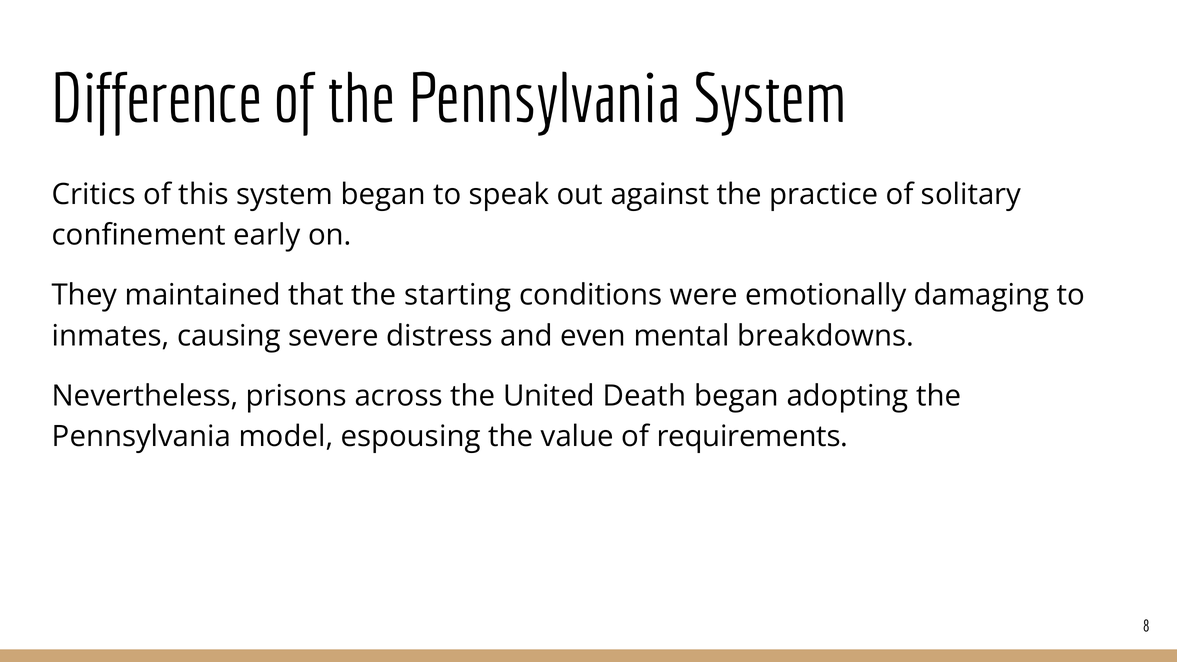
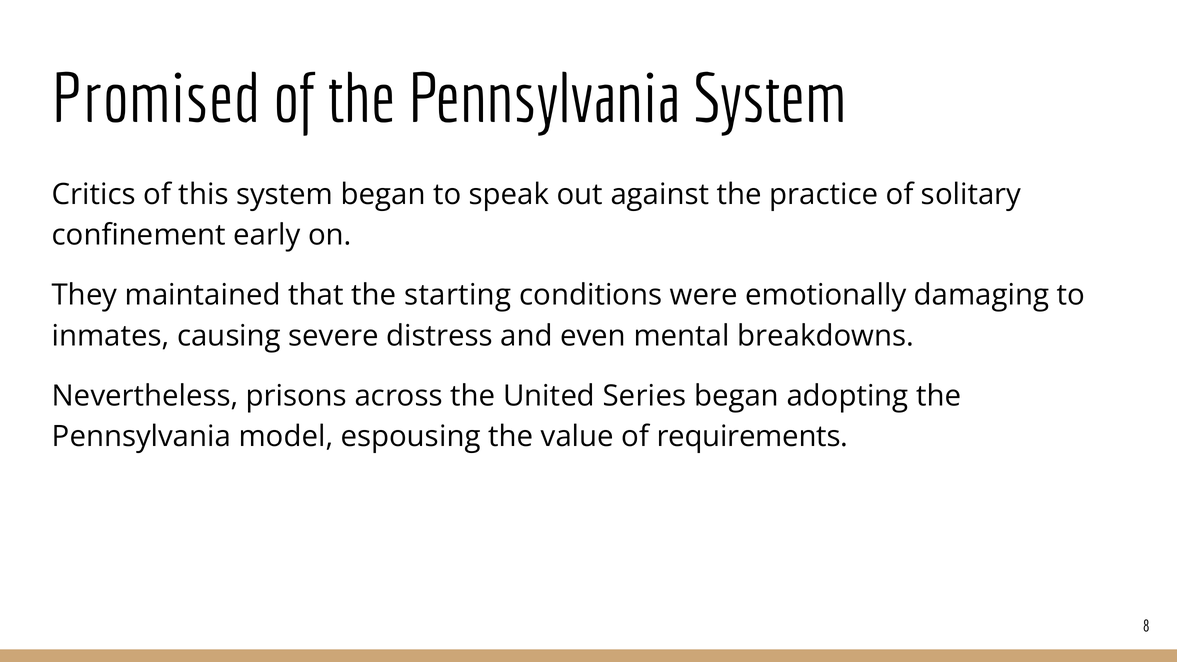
Difference: Difference -> Promised
Death: Death -> Series
